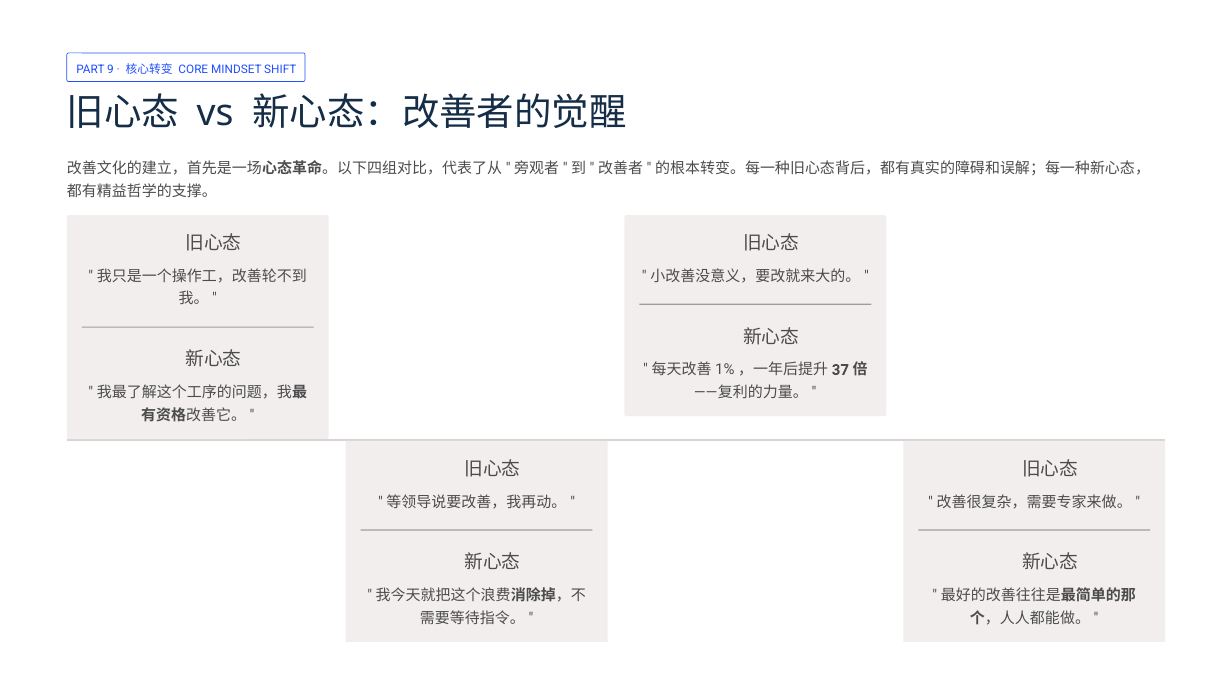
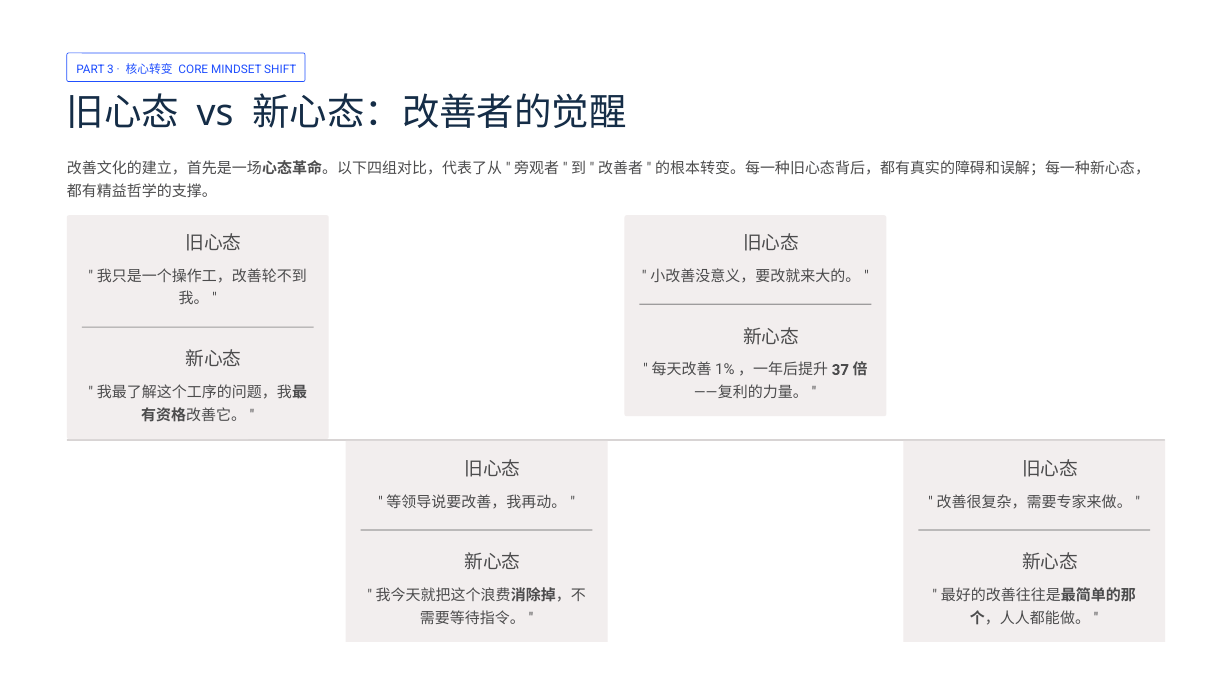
9: 9 -> 3
